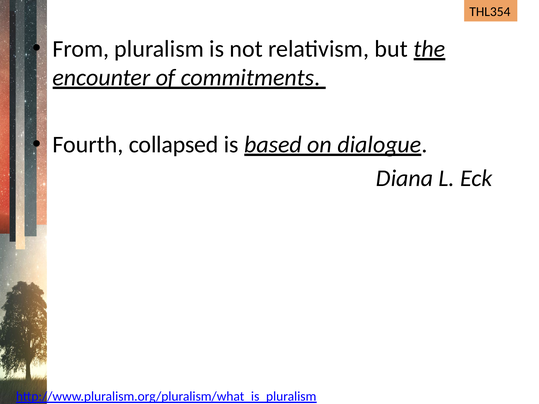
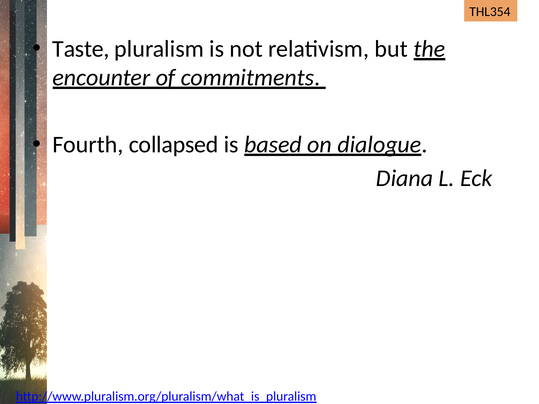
From: From -> Taste
